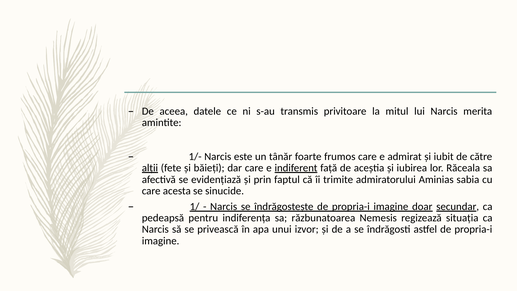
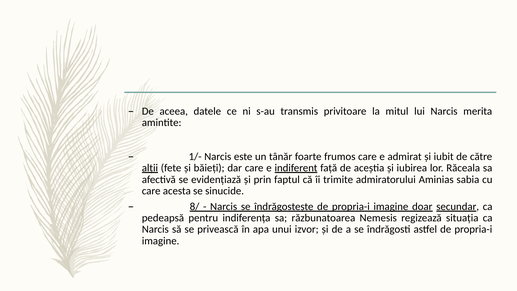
1/: 1/ -> 8/
